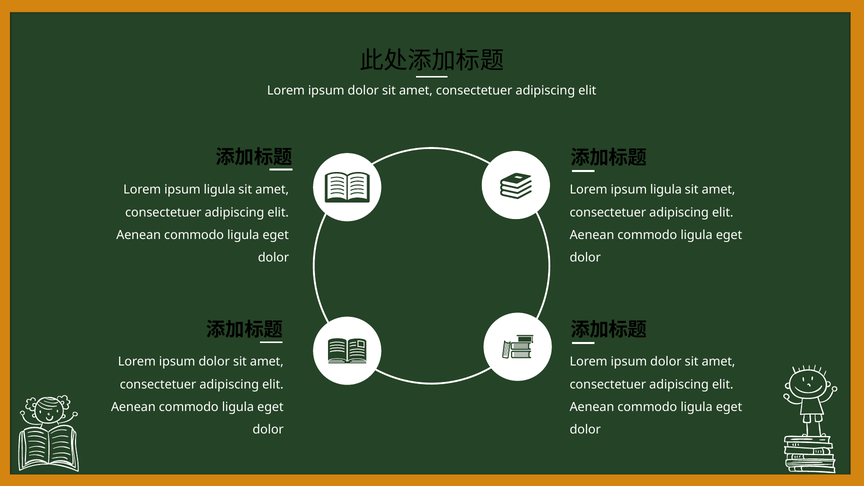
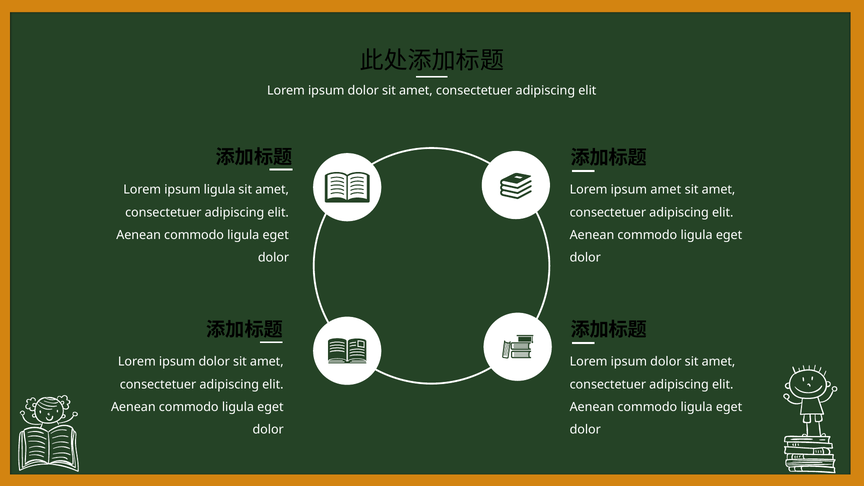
ligula at (666, 190): ligula -> amet
